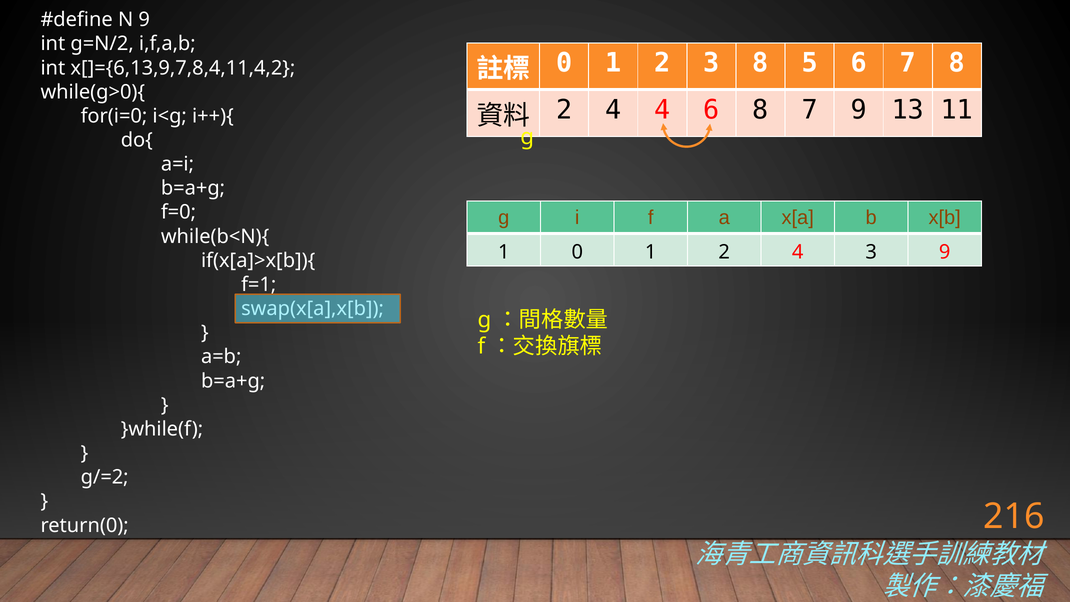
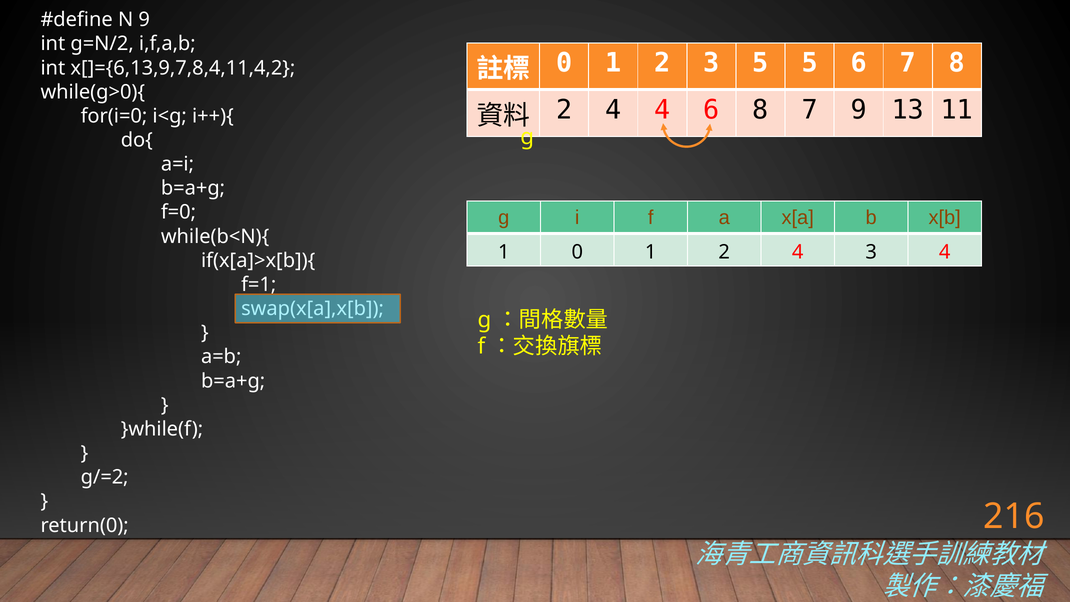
3 8: 8 -> 5
3 9: 9 -> 4
